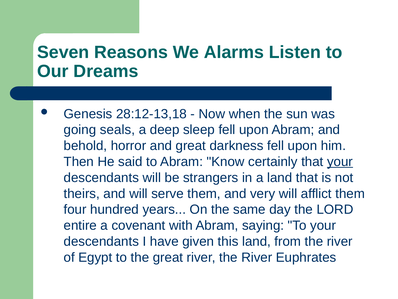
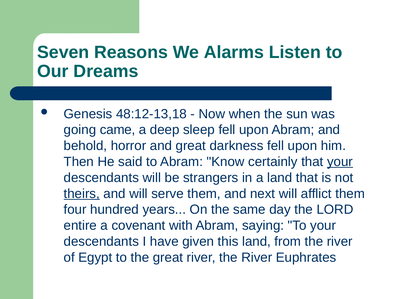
28:12-13,18: 28:12-13,18 -> 48:12-13,18
seals: seals -> came
theirs underline: none -> present
very: very -> next
